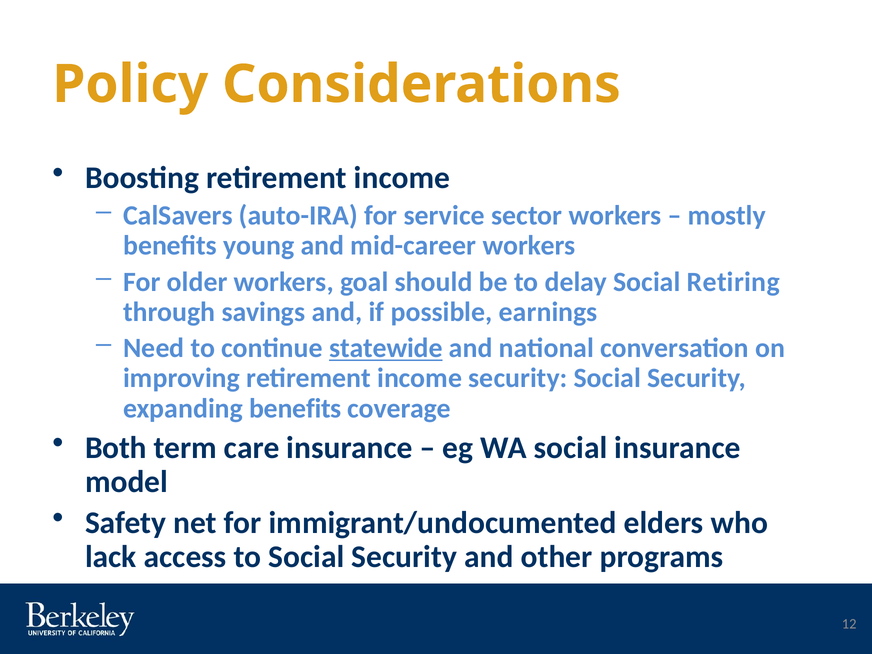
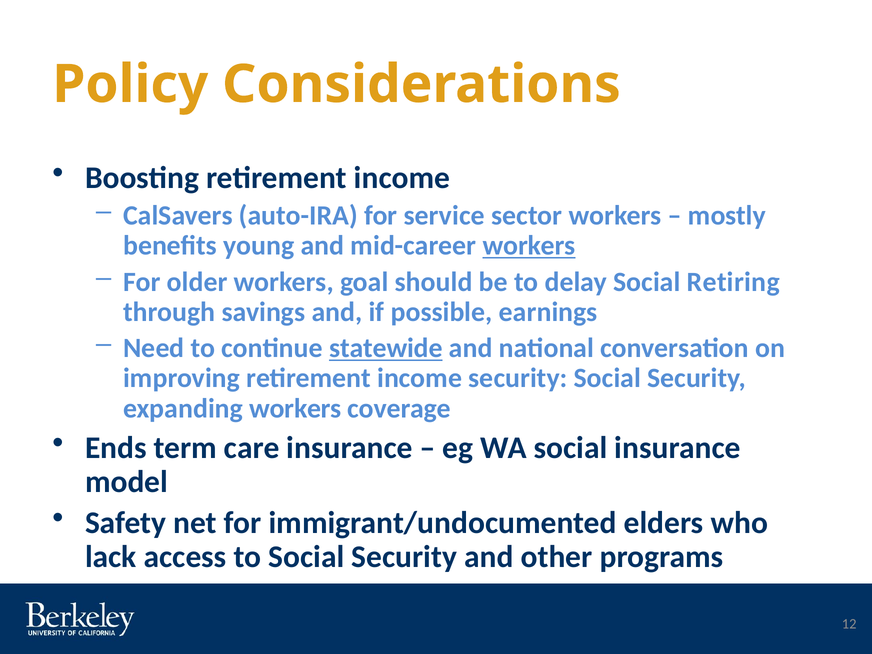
workers at (529, 246) underline: none -> present
expanding benefits: benefits -> workers
Both: Both -> Ends
